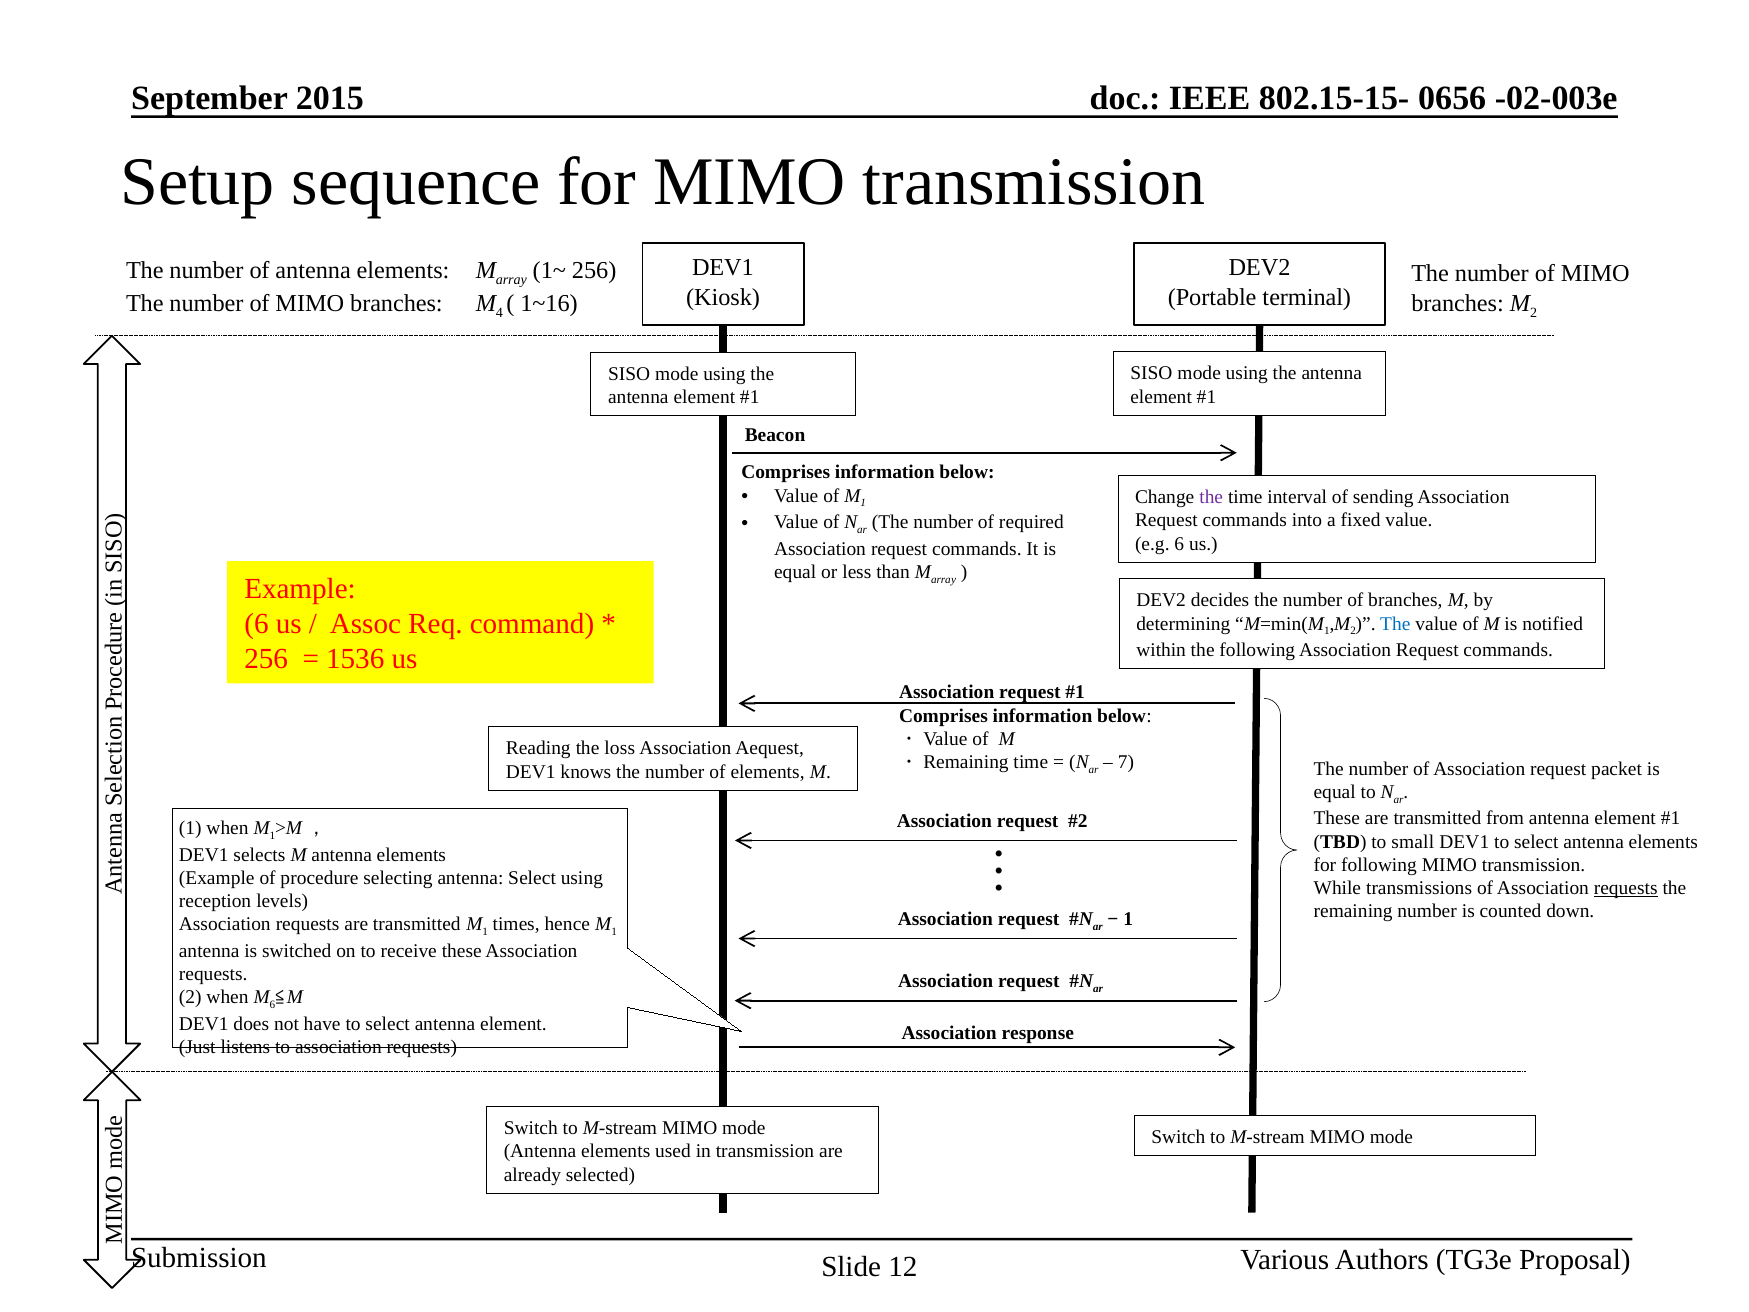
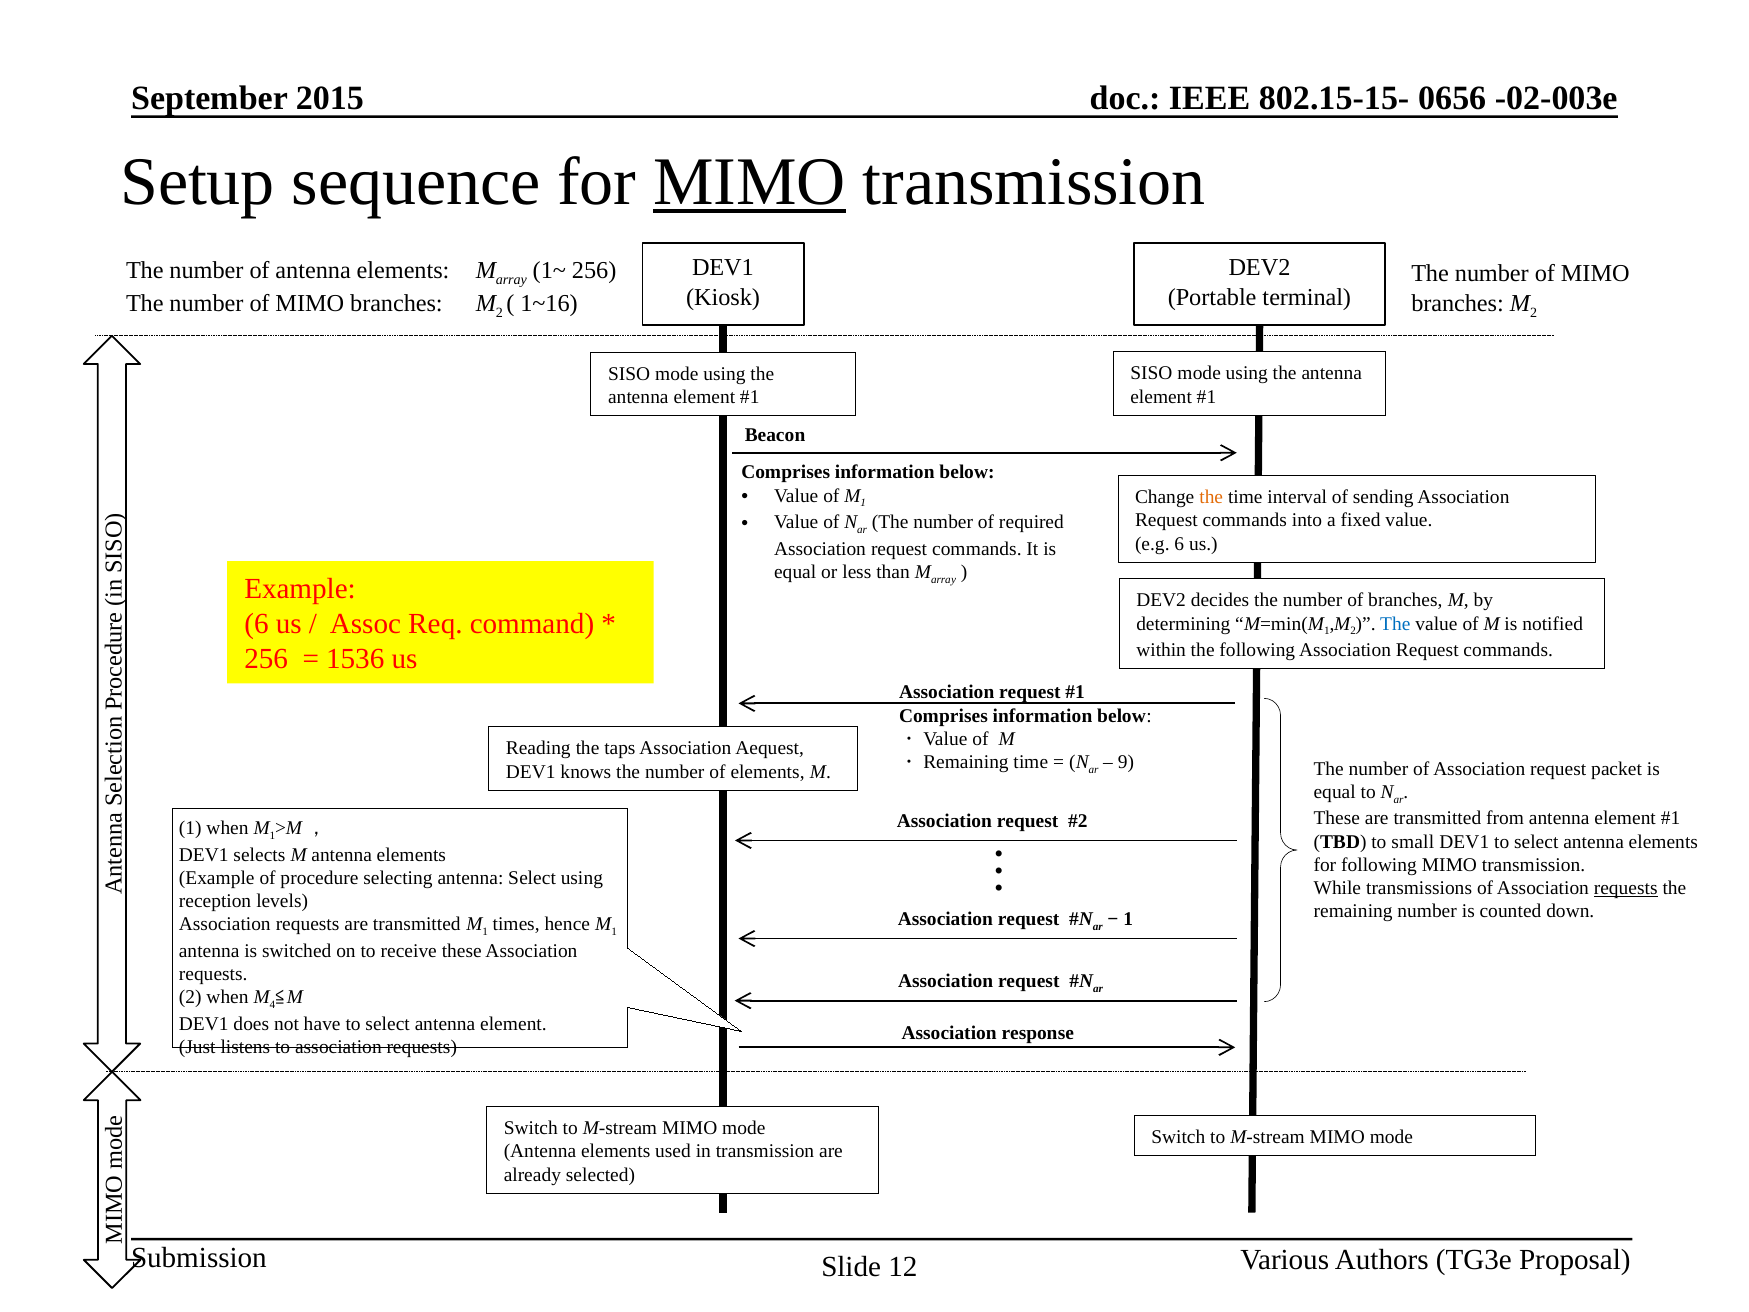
MIMO at (750, 182) underline: none -> present
4 at (499, 313): 4 -> 2
the at (1211, 497) colour: purple -> orange
loss: loss -> taps
7: 7 -> 9
M 6: 6 -> 4
